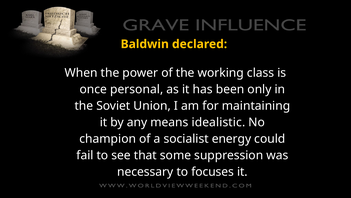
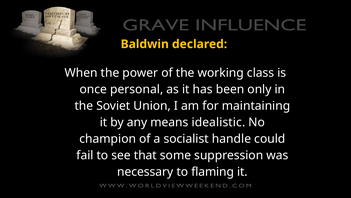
energy: energy -> handle
focuses: focuses -> flaming
